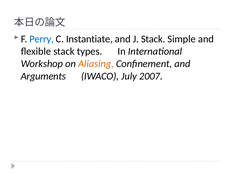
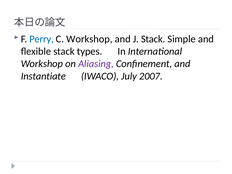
C Instantiate: Instantiate -> Workshop
Aliasing colour: orange -> purple
Arguments: Arguments -> Instantiate
